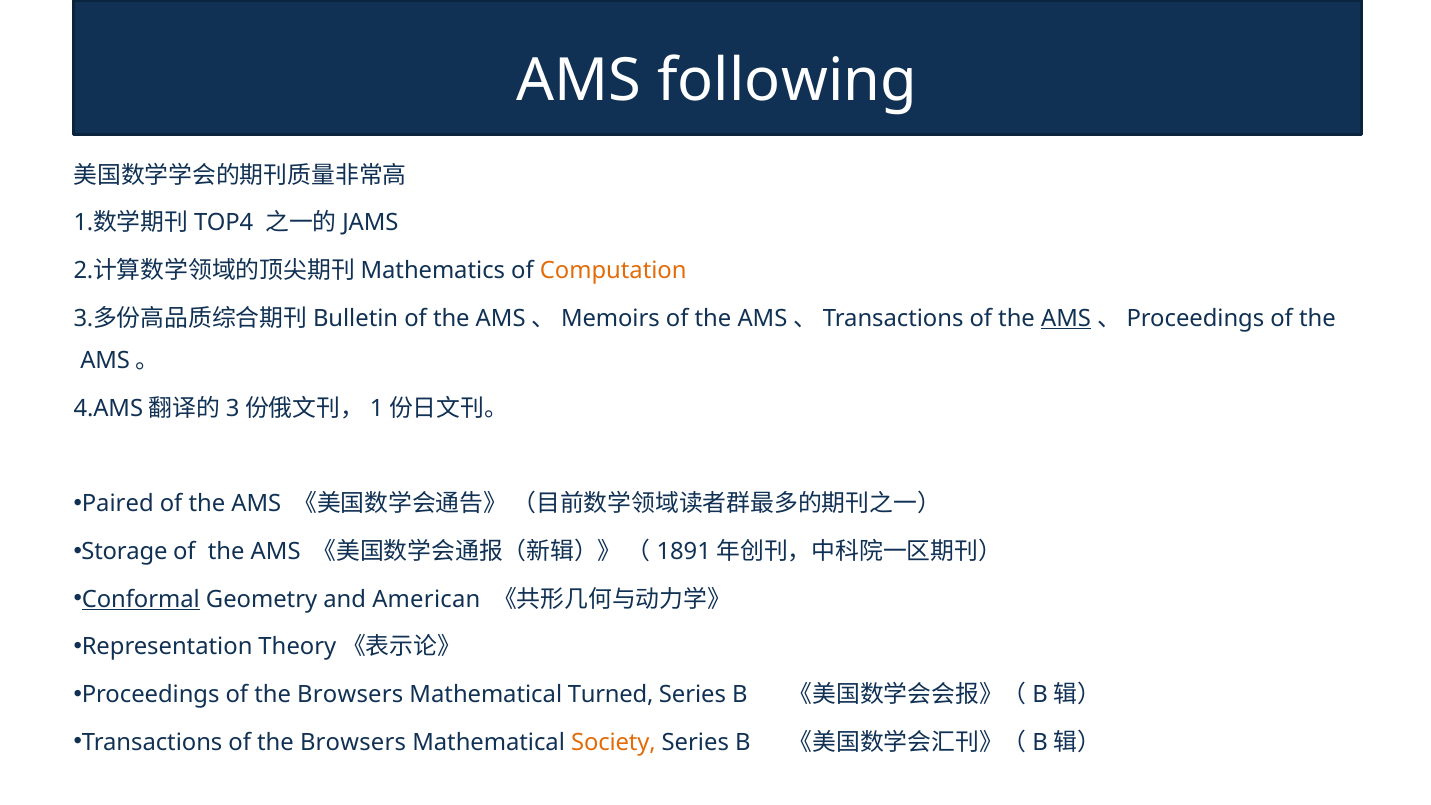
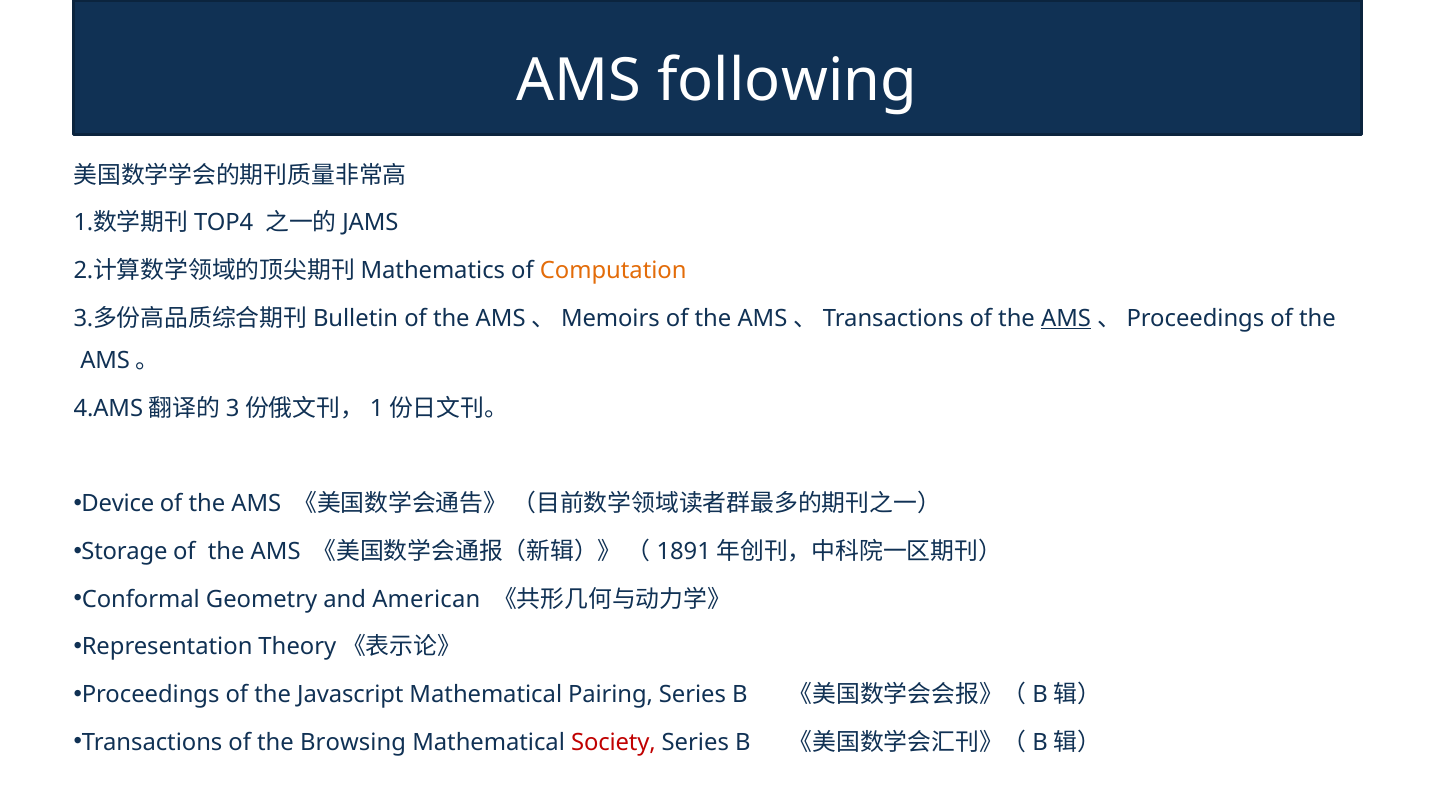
Paired: Paired -> Device
Conformal underline: present -> none
Proceedings of the Browsers: Browsers -> Javascript
Turned: Turned -> Pairing
Transactions of the Browsers: Browsers -> Browsing
Society colour: orange -> red
